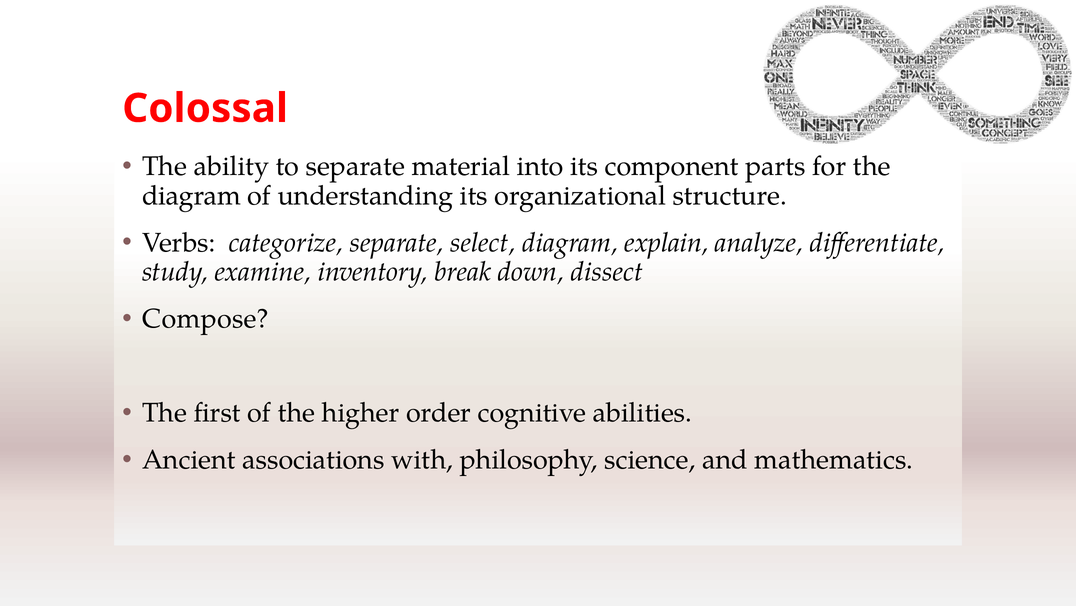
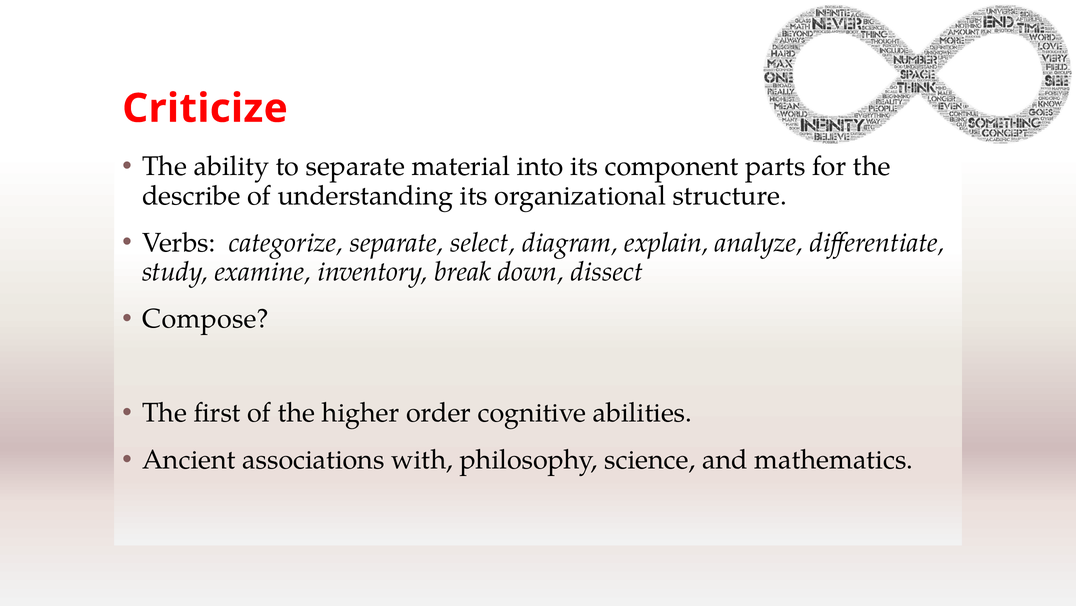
Colossal: Colossal -> Criticize
diagram at (191, 195): diagram -> describe
